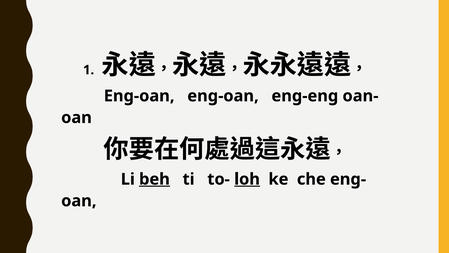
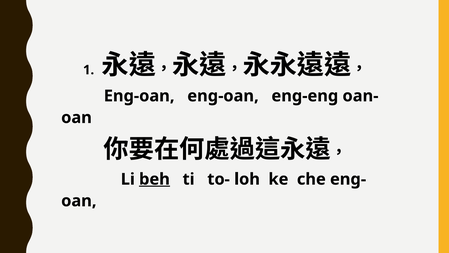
loh underline: present -> none
